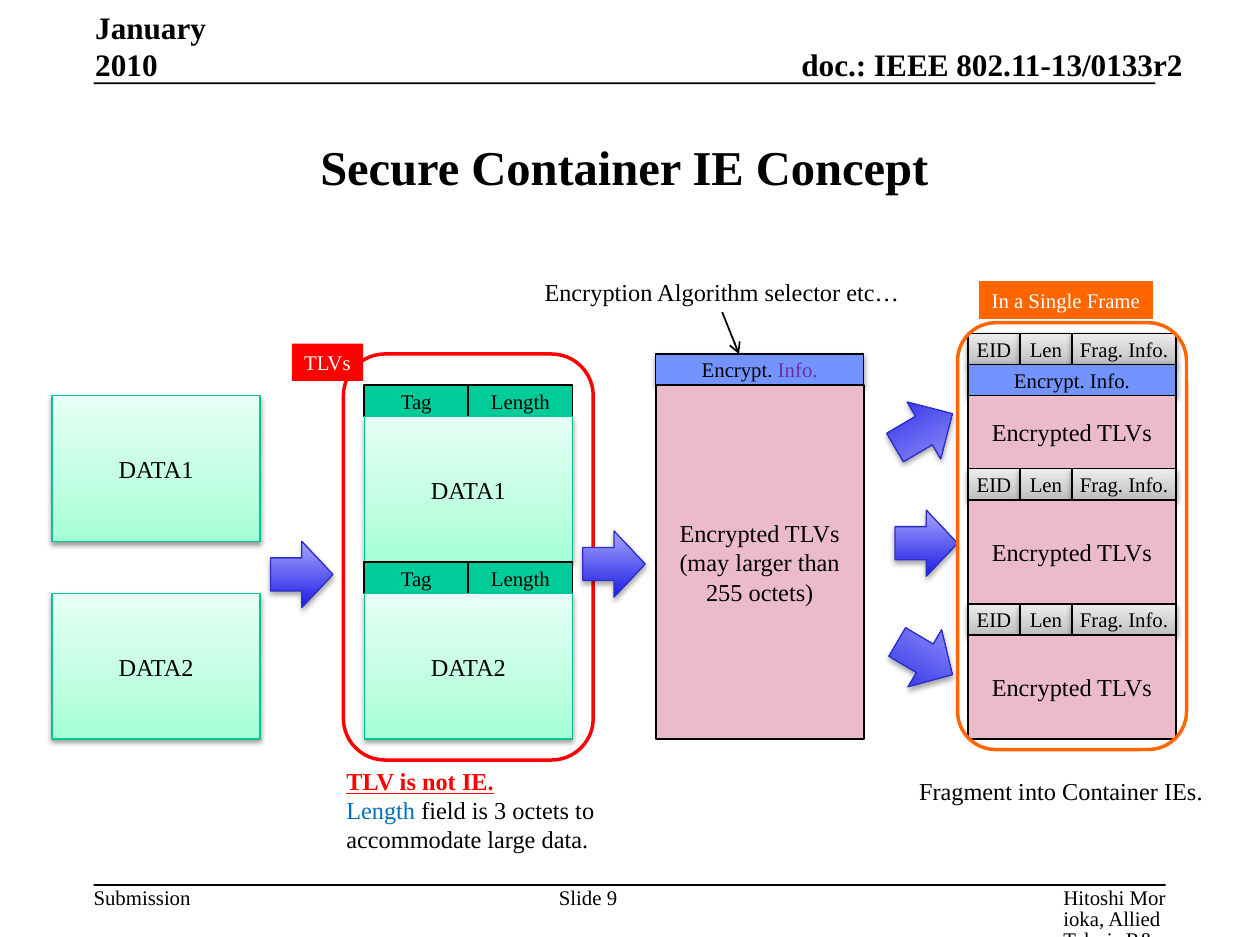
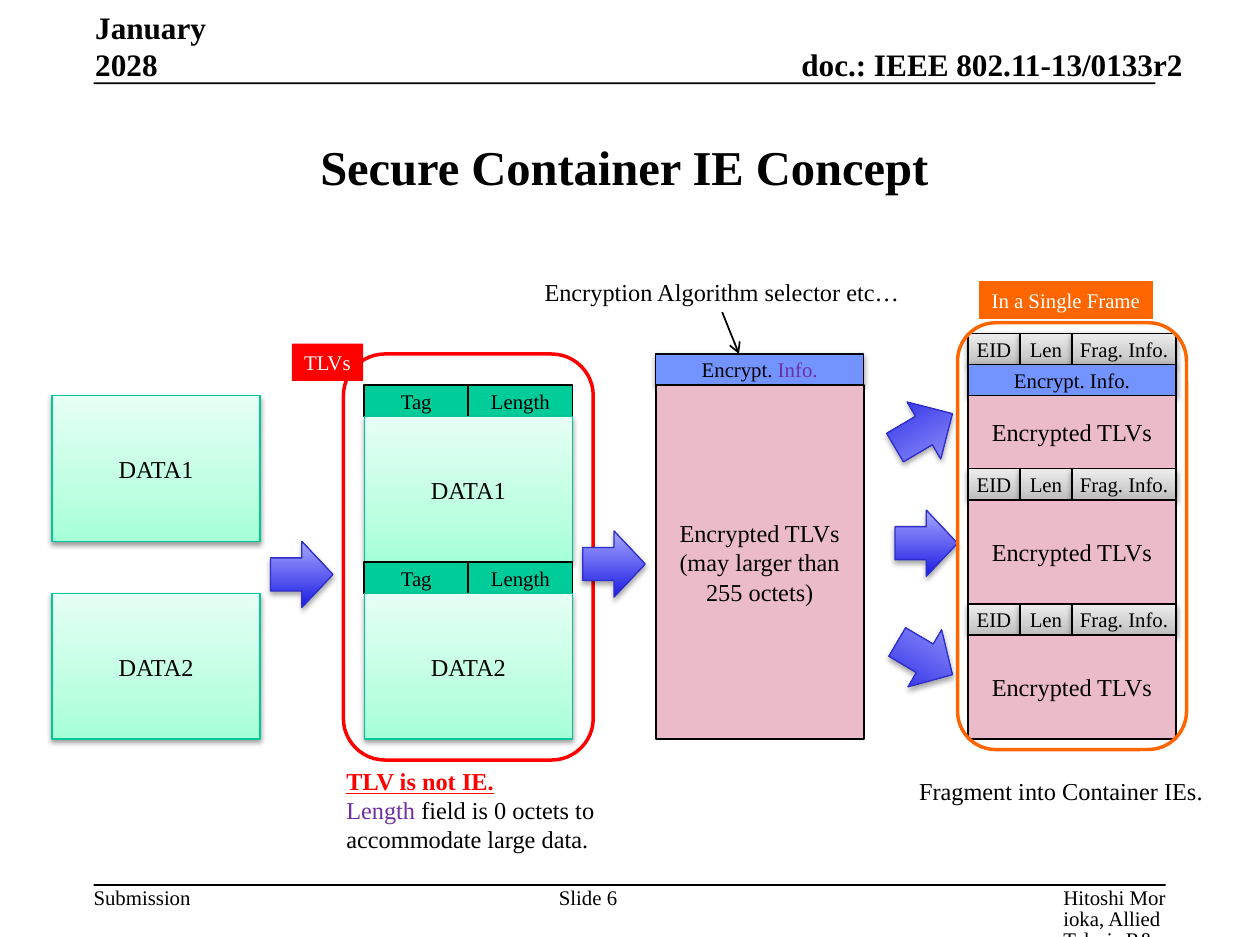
2010: 2010 -> 2028
Length at (381, 811) colour: blue -> purple
3: 3 -> 0
9: 9 -> 6
